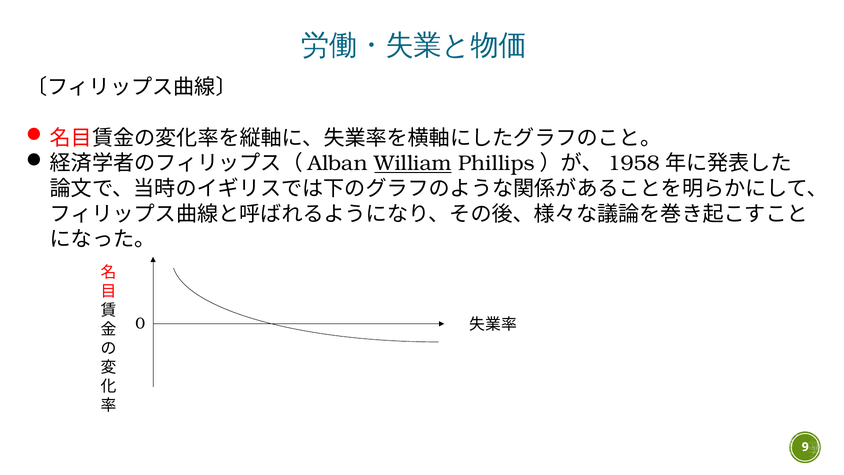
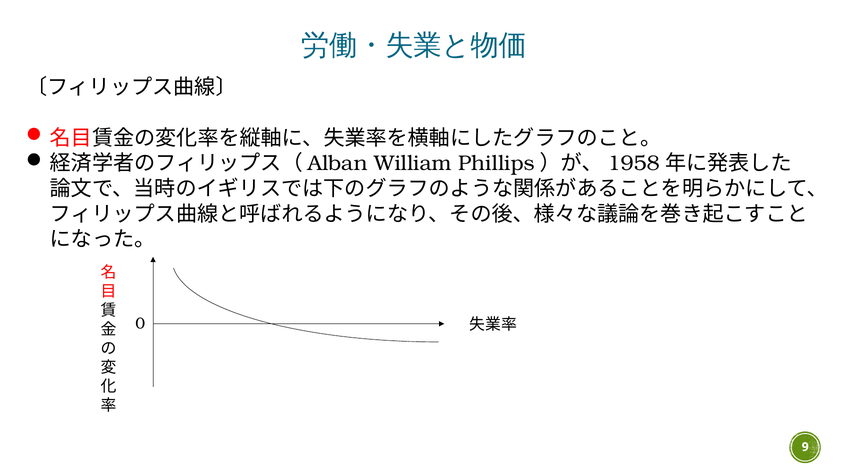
William underline: present -> none
